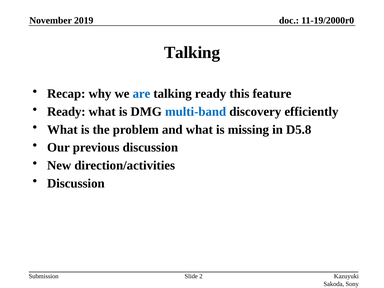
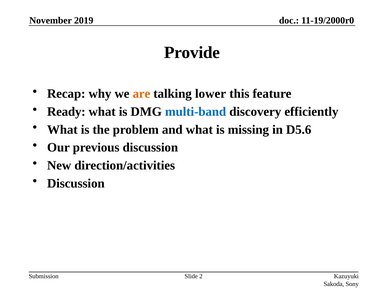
Talking at (192, 52): Talking -> Provide
are colour: blue -> orange
talking ready: ready -> lower
D5.8: D5.8 -> D5.6
